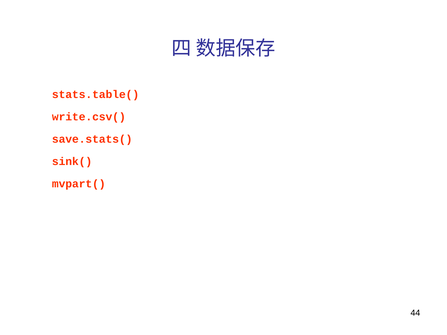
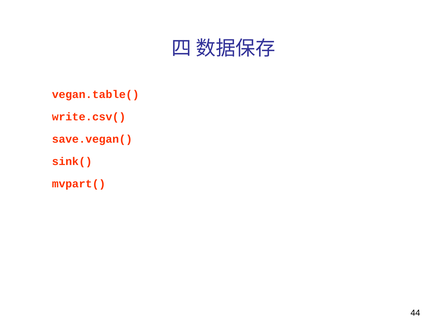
stats.table(: stats.table( -> vegan.table(
save.stats(: save.stats( -> save.vegan(
